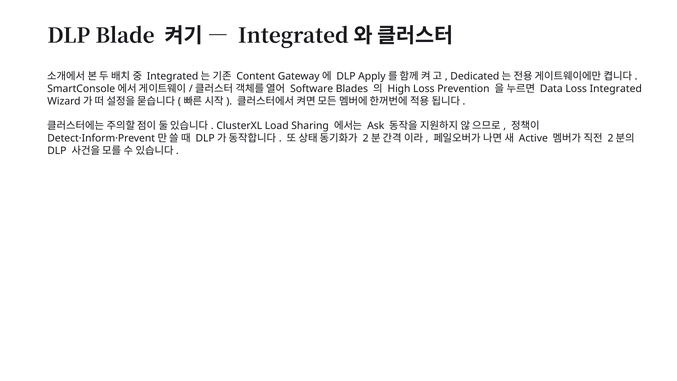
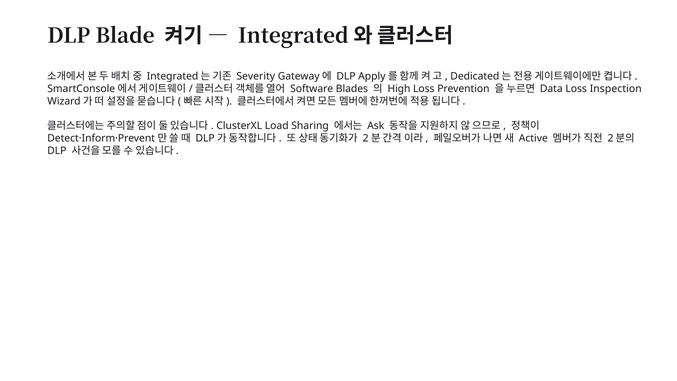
Content: Content -> Severity
Loss Integrated: Integrated -> Inspection
